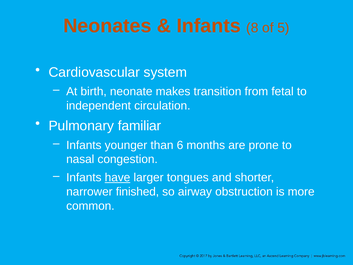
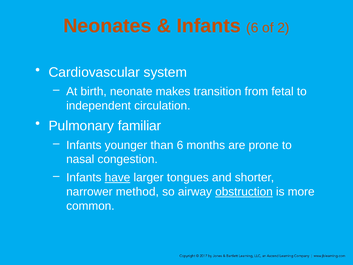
Infants 8: 8 -> 6
5: 5 -> 2
finished: finished -> method
obstruction underline: none -> present
